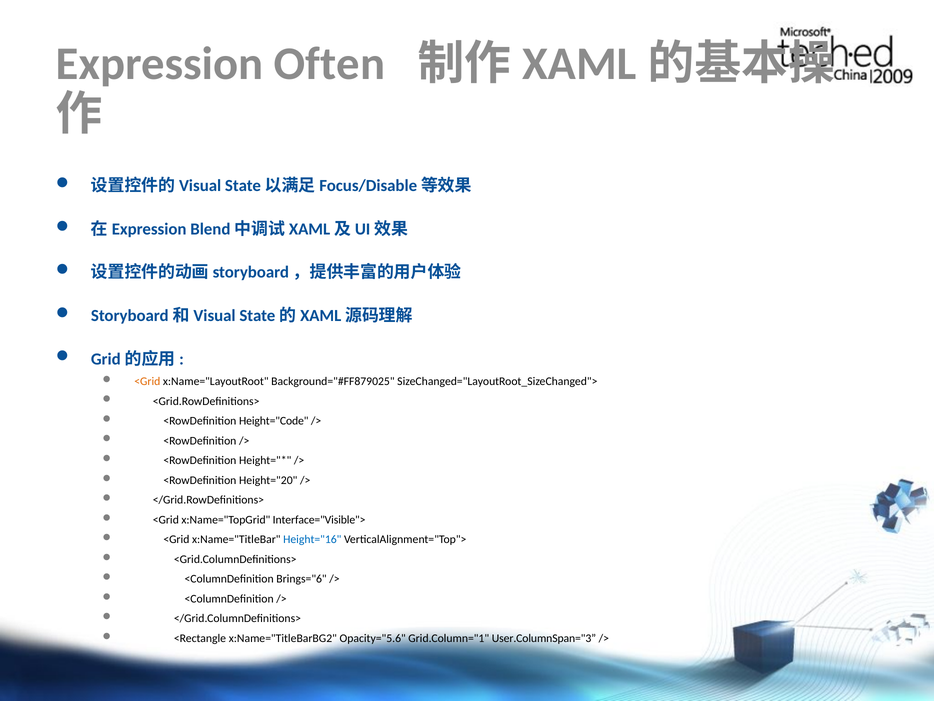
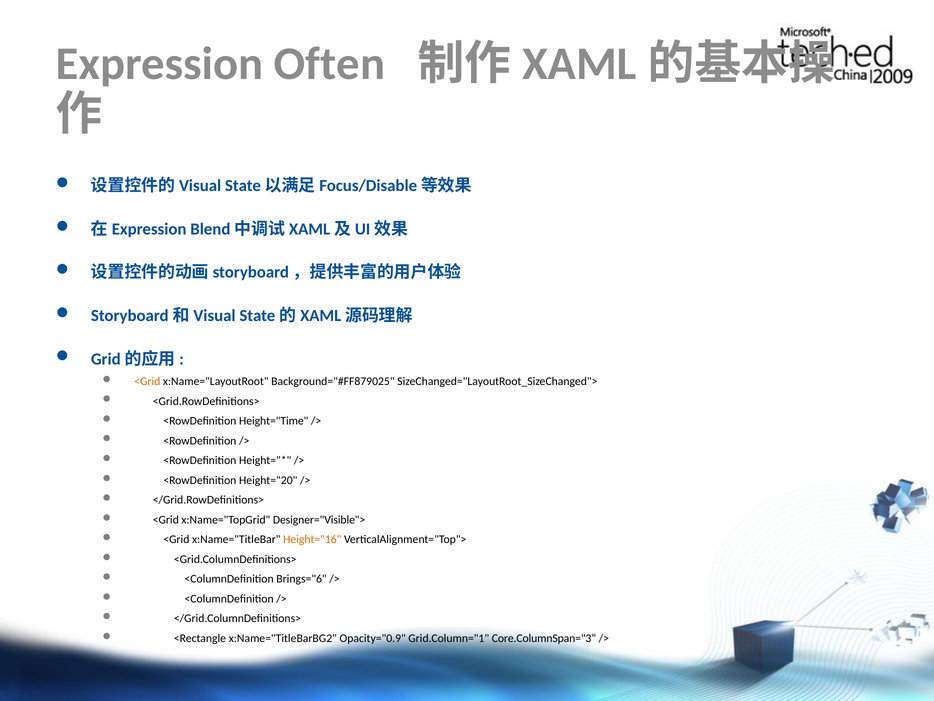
Height="Code: Height="Code -> Height="Time
Interface="Visible">: Interface="Visible"> -> Designer="Visible">
Height="16 colour: blue -> orange
Opacity="5.6: Opacity="5.6 -> Opacity="0.9
User.ColumnSpan="3: User.ColumnSpan="3 -> Core.ColumnSpan="3
